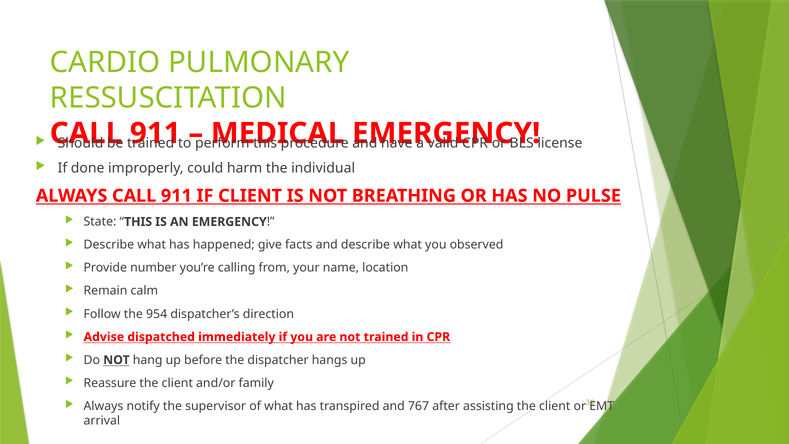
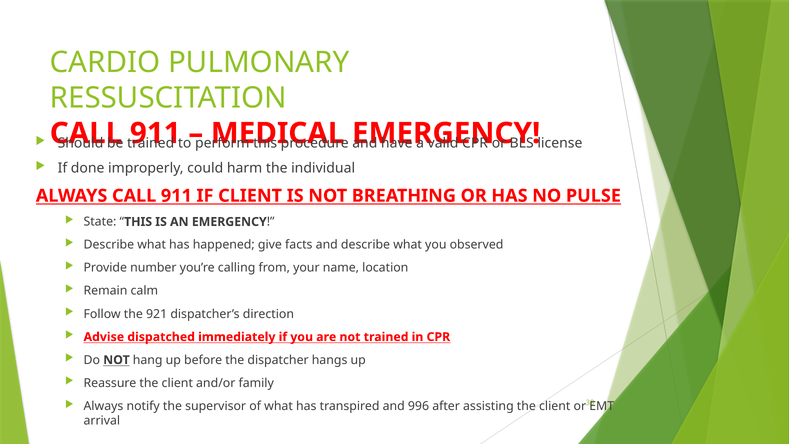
954: 954 -> 921
767: 767 -> 996
